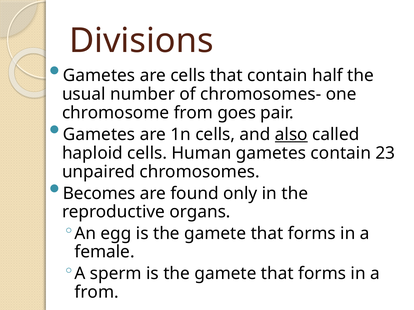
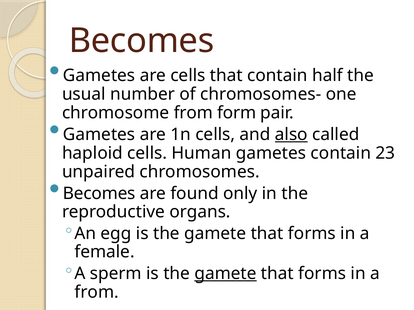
Divisions at (141, 41): Divisions -> Becomes
goes: goes -> form
gamete at (225, 274) underline: none -> present
